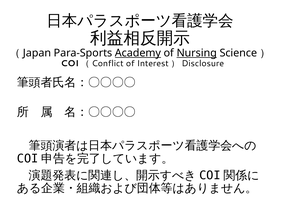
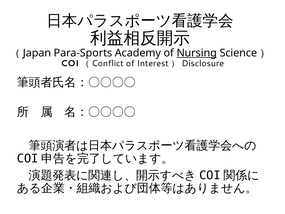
Academy underline: present -> none
